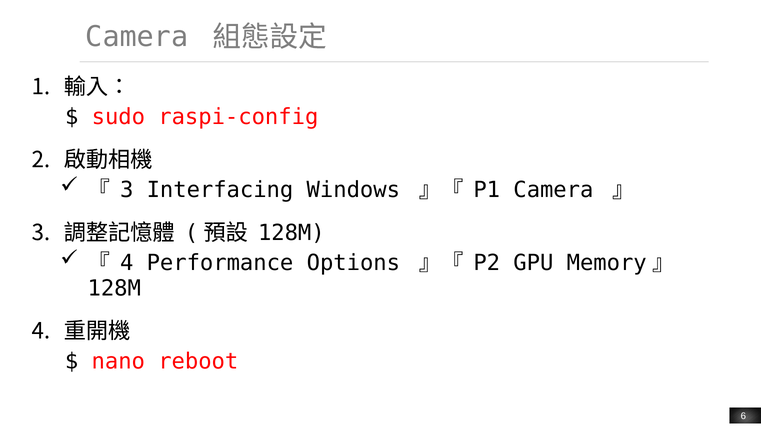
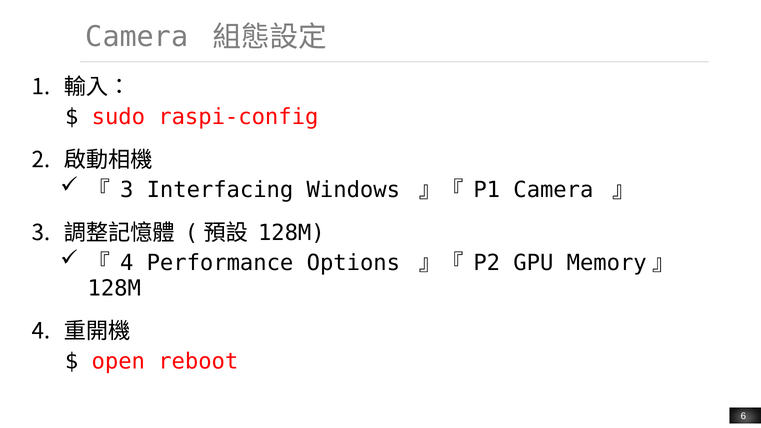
nano: nano -> open
